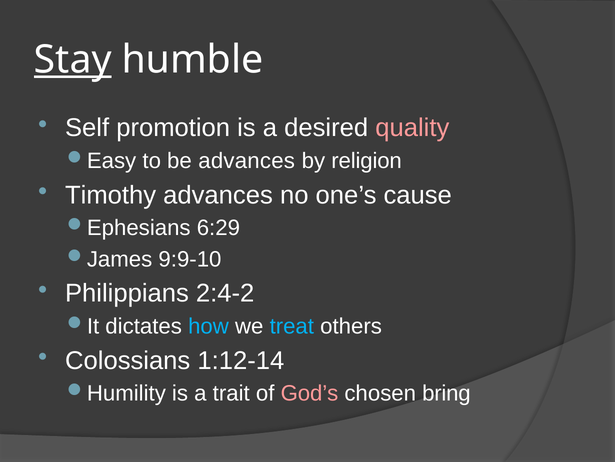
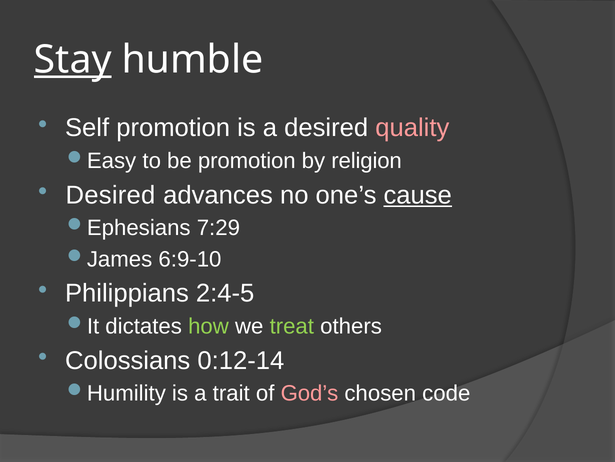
be advances: advances -> promotion
Timothy at (111, 195): Timothy -> Desired
cause underline: none -> present
6:29: 6:29 -> 7:29
9:9-10: 9:9-10 -> 6:9-10
2:4-2: 2:4-2 -> 2:4-5
how colour: light blue -> light green
treat colour: light blue -> light green
1:12-14: 1:12-14 -> 0:12-14
bring: bring -> code
